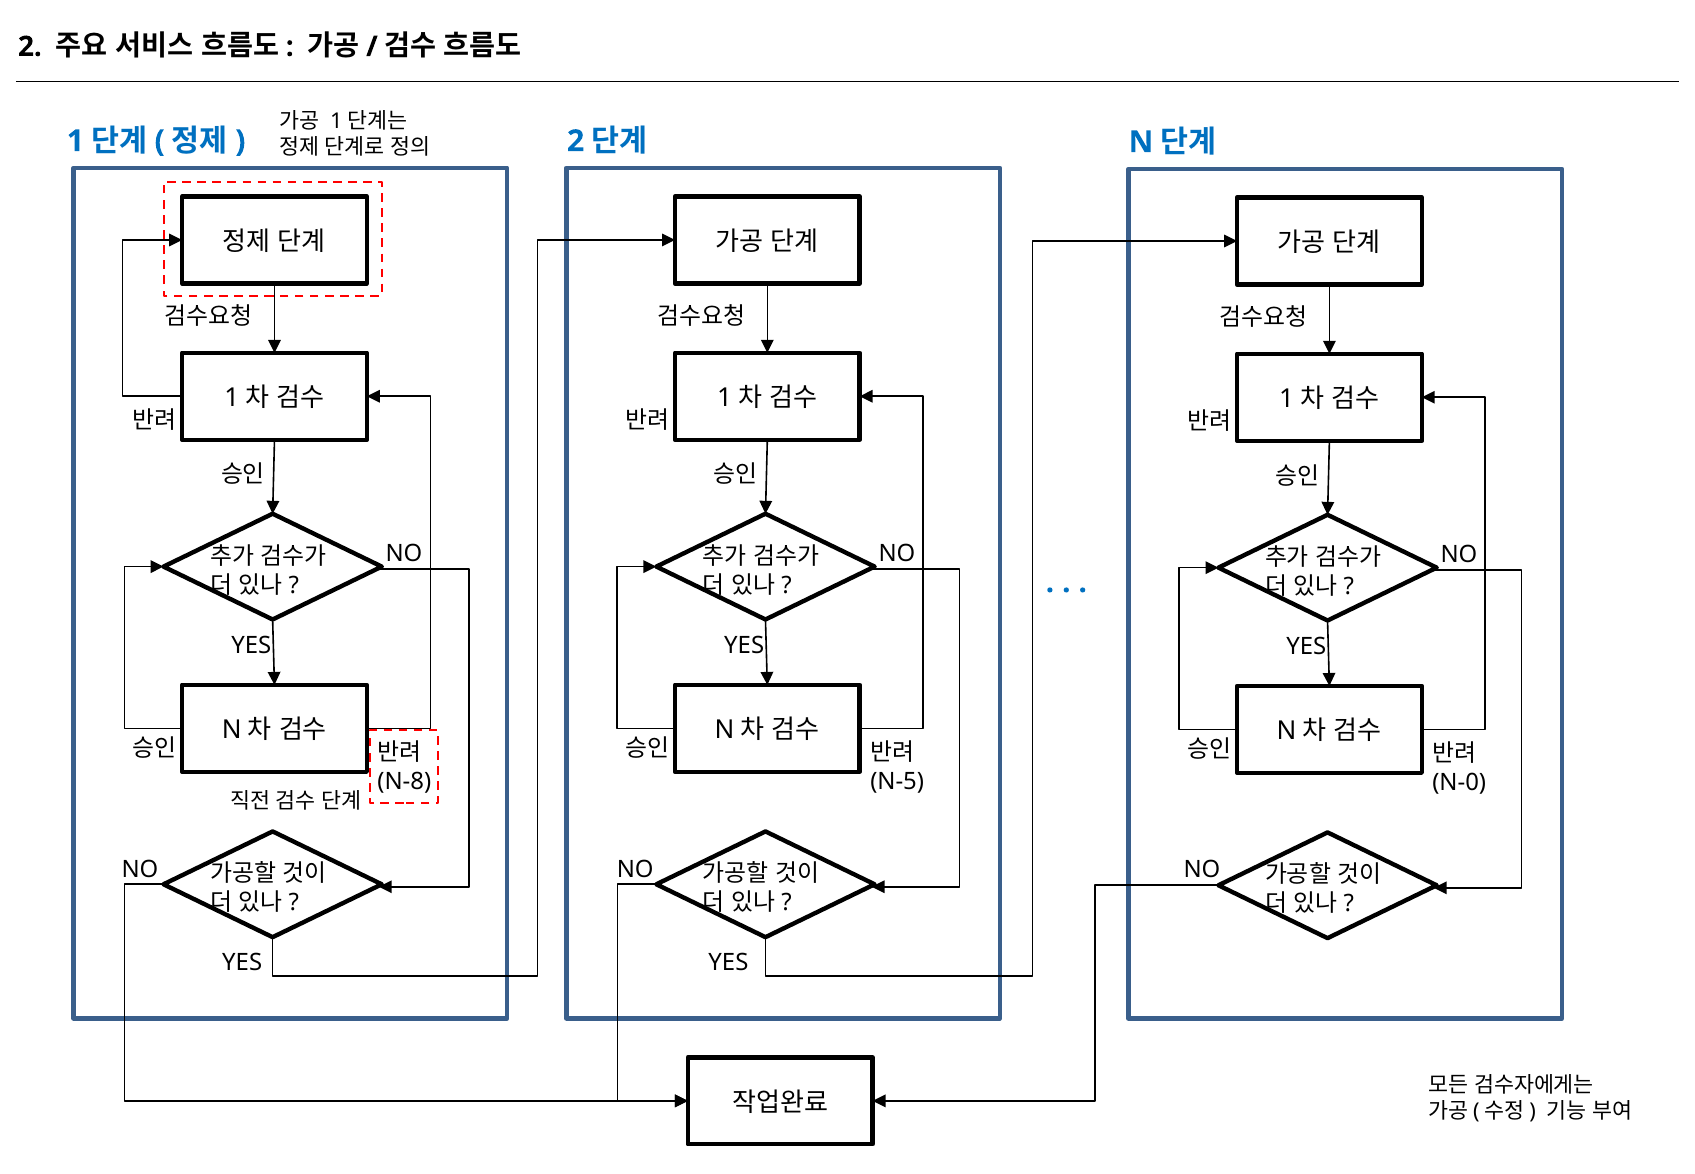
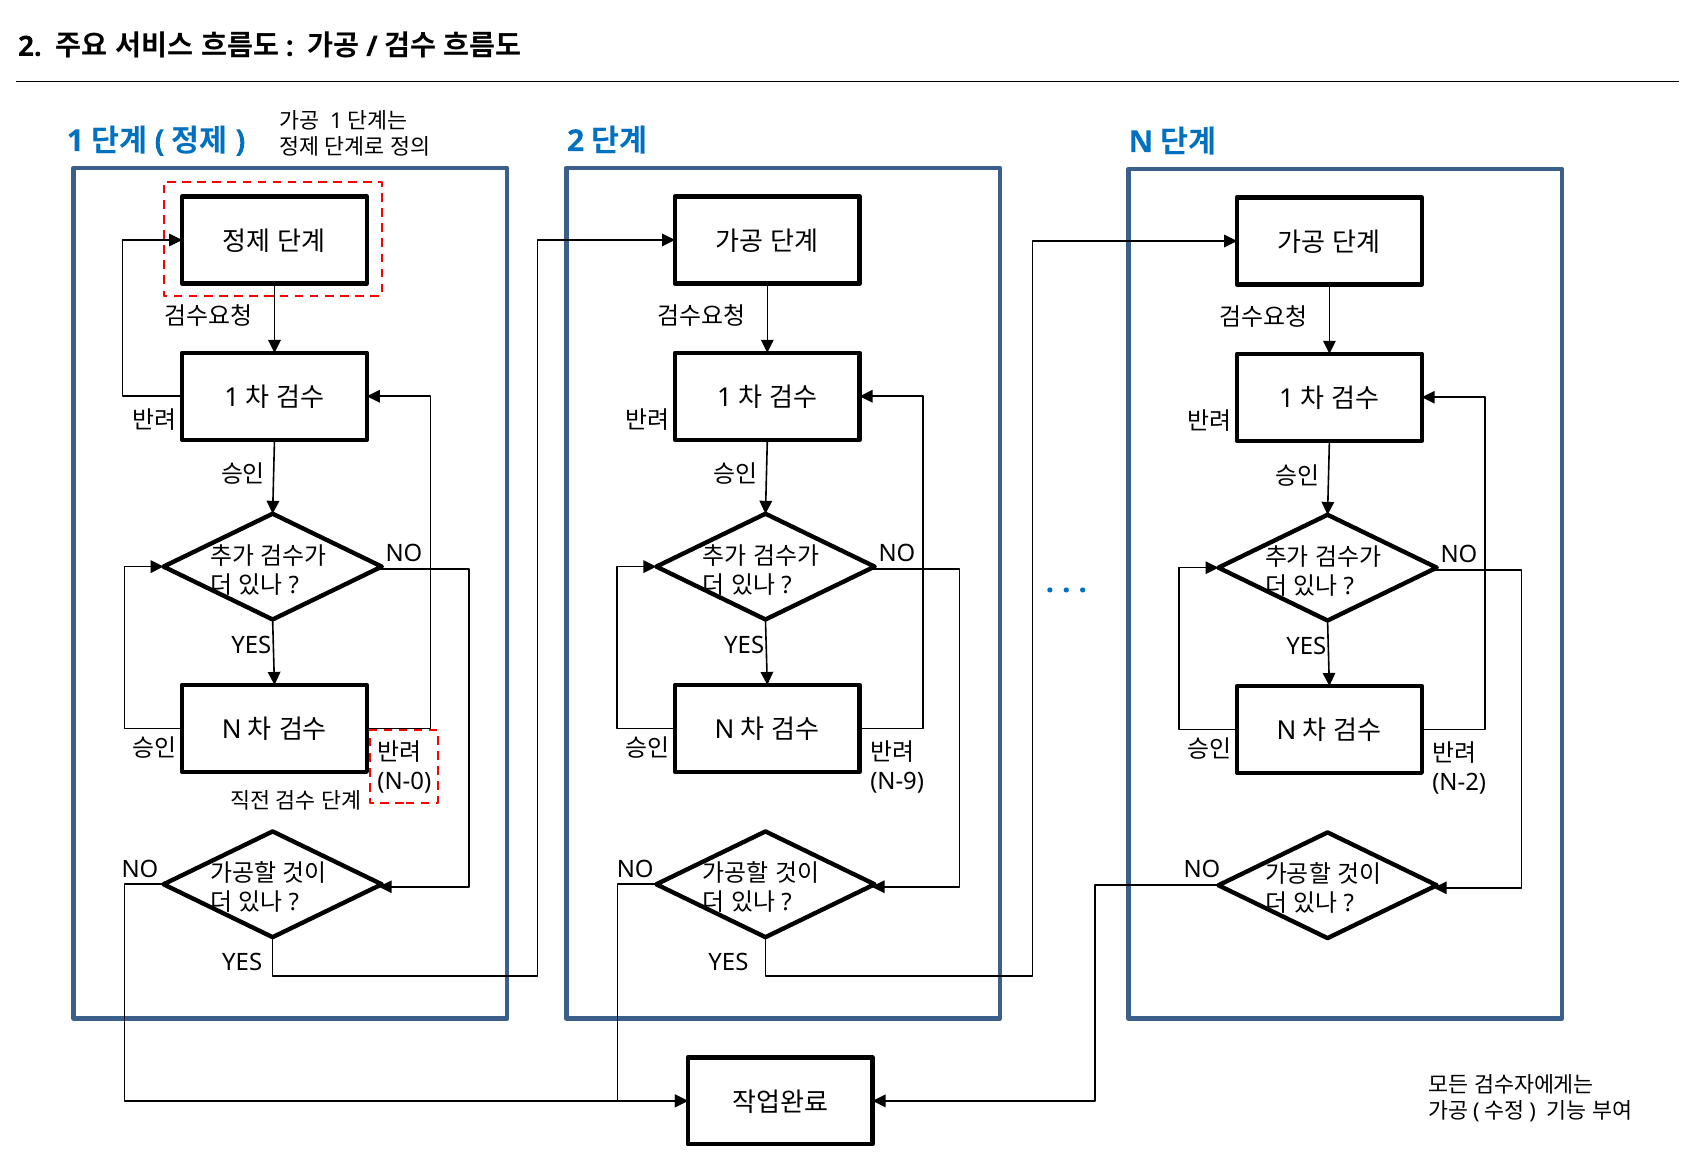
N-8: N-8 -> N-0
N-5: N-5 -> N-9
N-0: N-0 -> N-2
